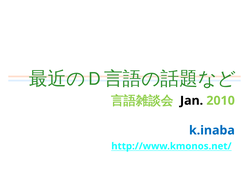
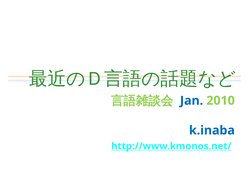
Jan colour: black -> blue
